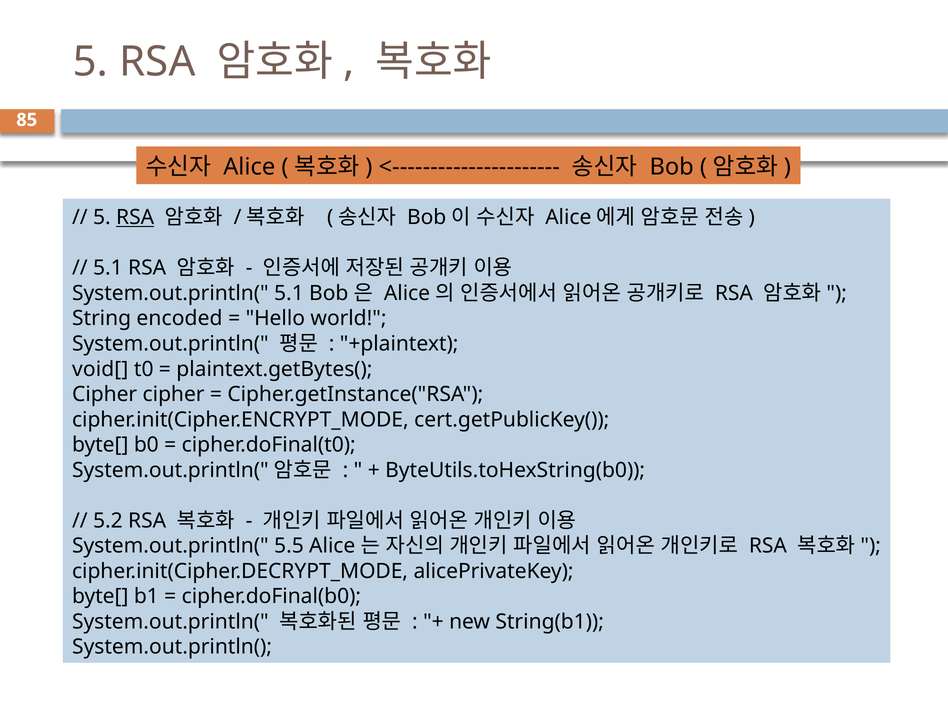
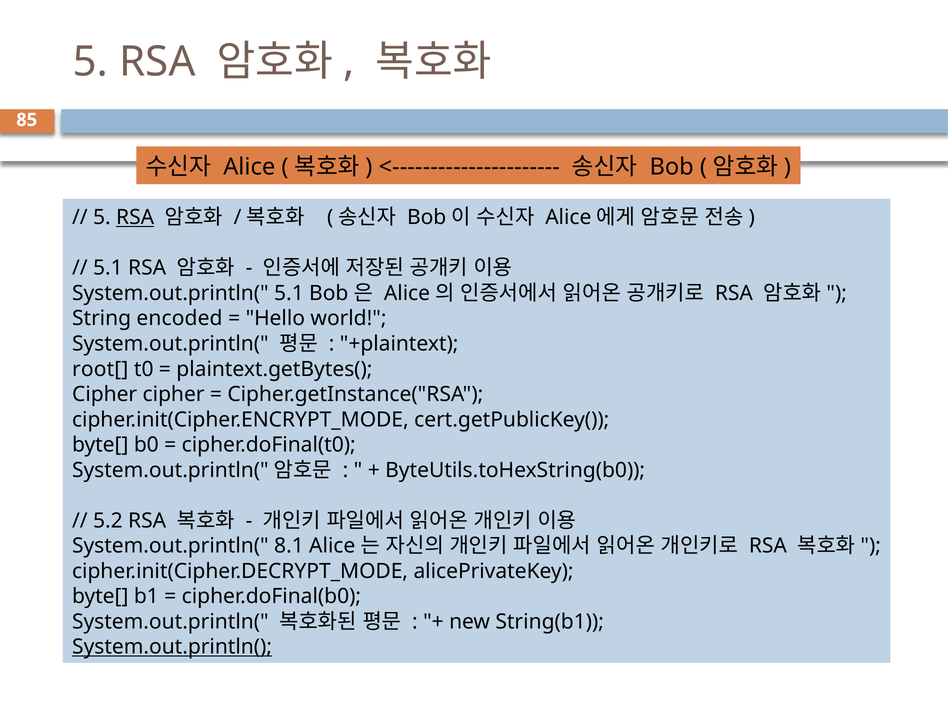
void[: void[ -> root[
5.5: 5.5 -> 8.1
System.out.println( at (172, 647) underline: none -> present
